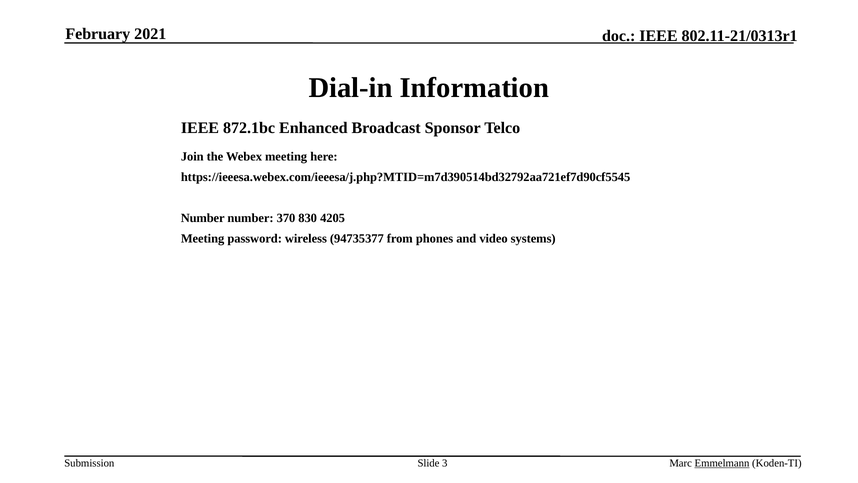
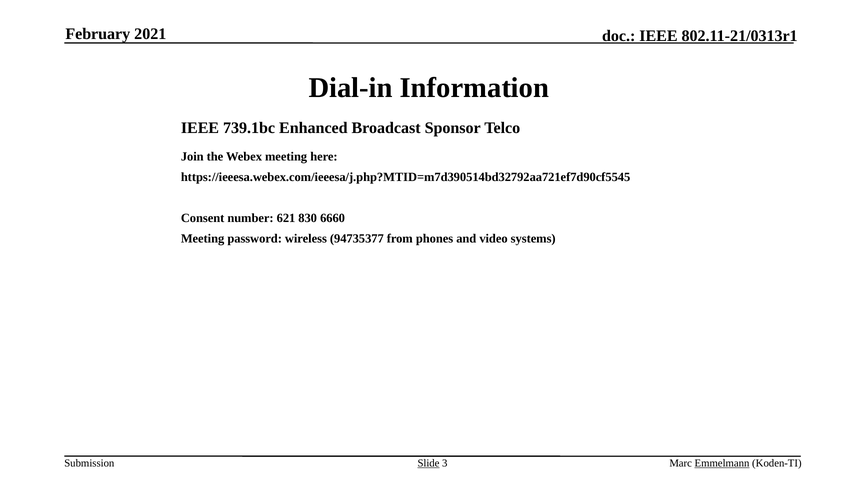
872.1bc: 872.1bc -> 739.1bc
Number at (203, 218): Number -> Consent
370: 370 -> 621
4205: 4205 -> 6660
Slide underline: none -> present
